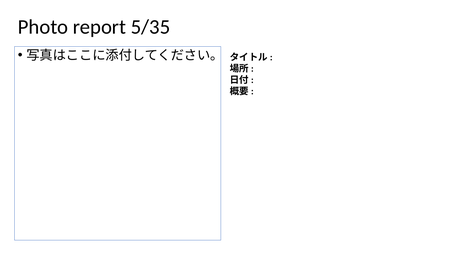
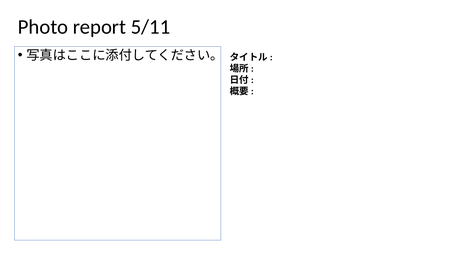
5/35: 5/35 -> 5/11
